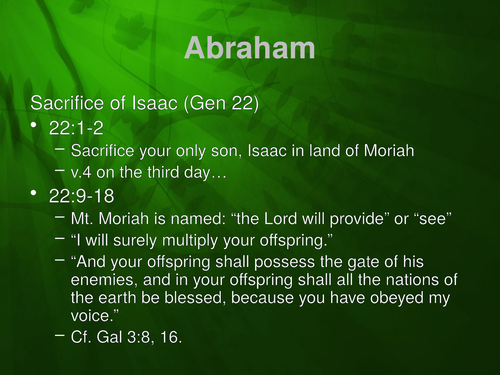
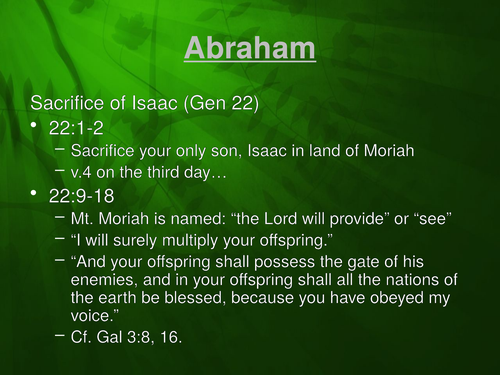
Abraham underline: none -> present
